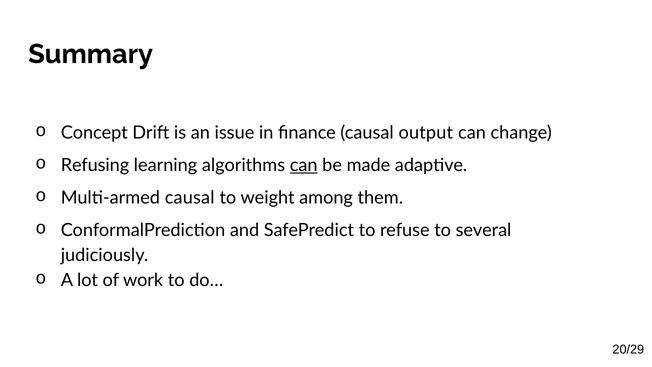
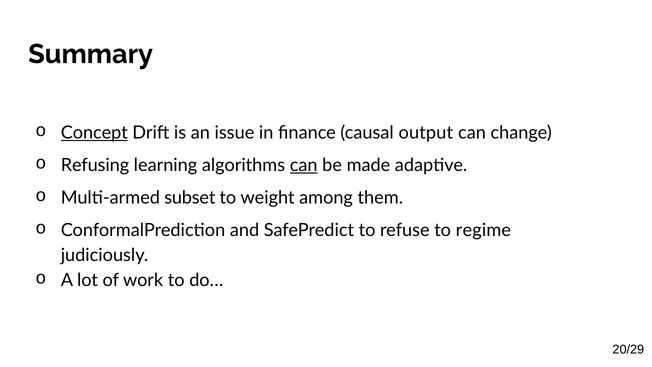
Concept underline: none -> present
Multi-armed causal: causal -> subset
several: several -> regime
